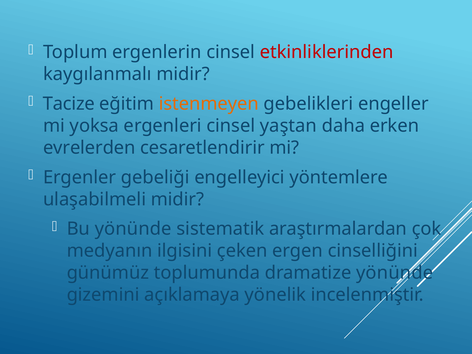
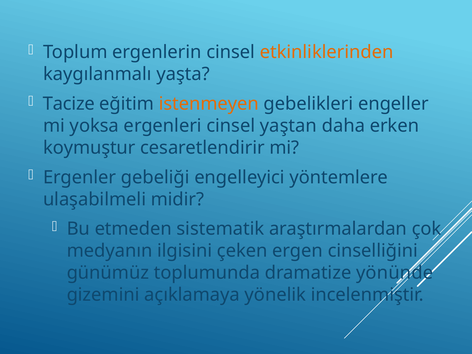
etkinliklerinden colour: red -> orange
kaygılanmalı midir: midir -> yaşta
evrelerden: evrelerden -> koymuştur
Bu yönünde: yönünde -> etmeden
